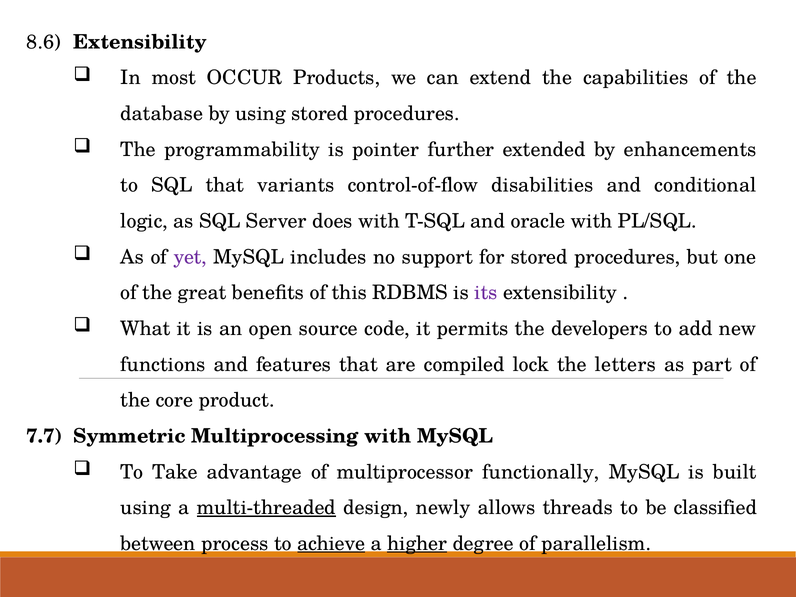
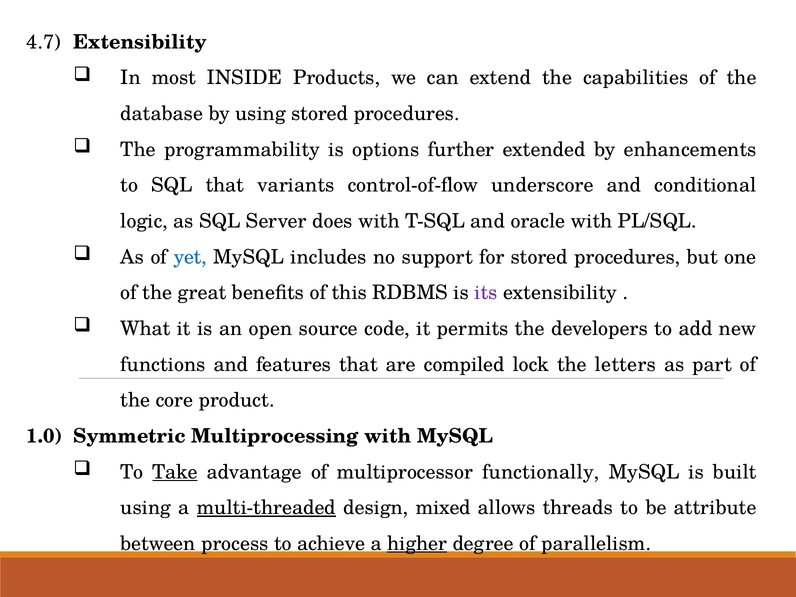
8.6: 8.6 -> 4.7
OCCUR: OCCUR -> INSIDE
pointer: pointer -> options
disabilities: disabilities -> underscore
yet colour: purple -> blue
7.7: 7.7 -> 1.0
Take underline: none -> present
newly: newly -> mixed
classified: classified -> attribute
achieve underline: present -> none
